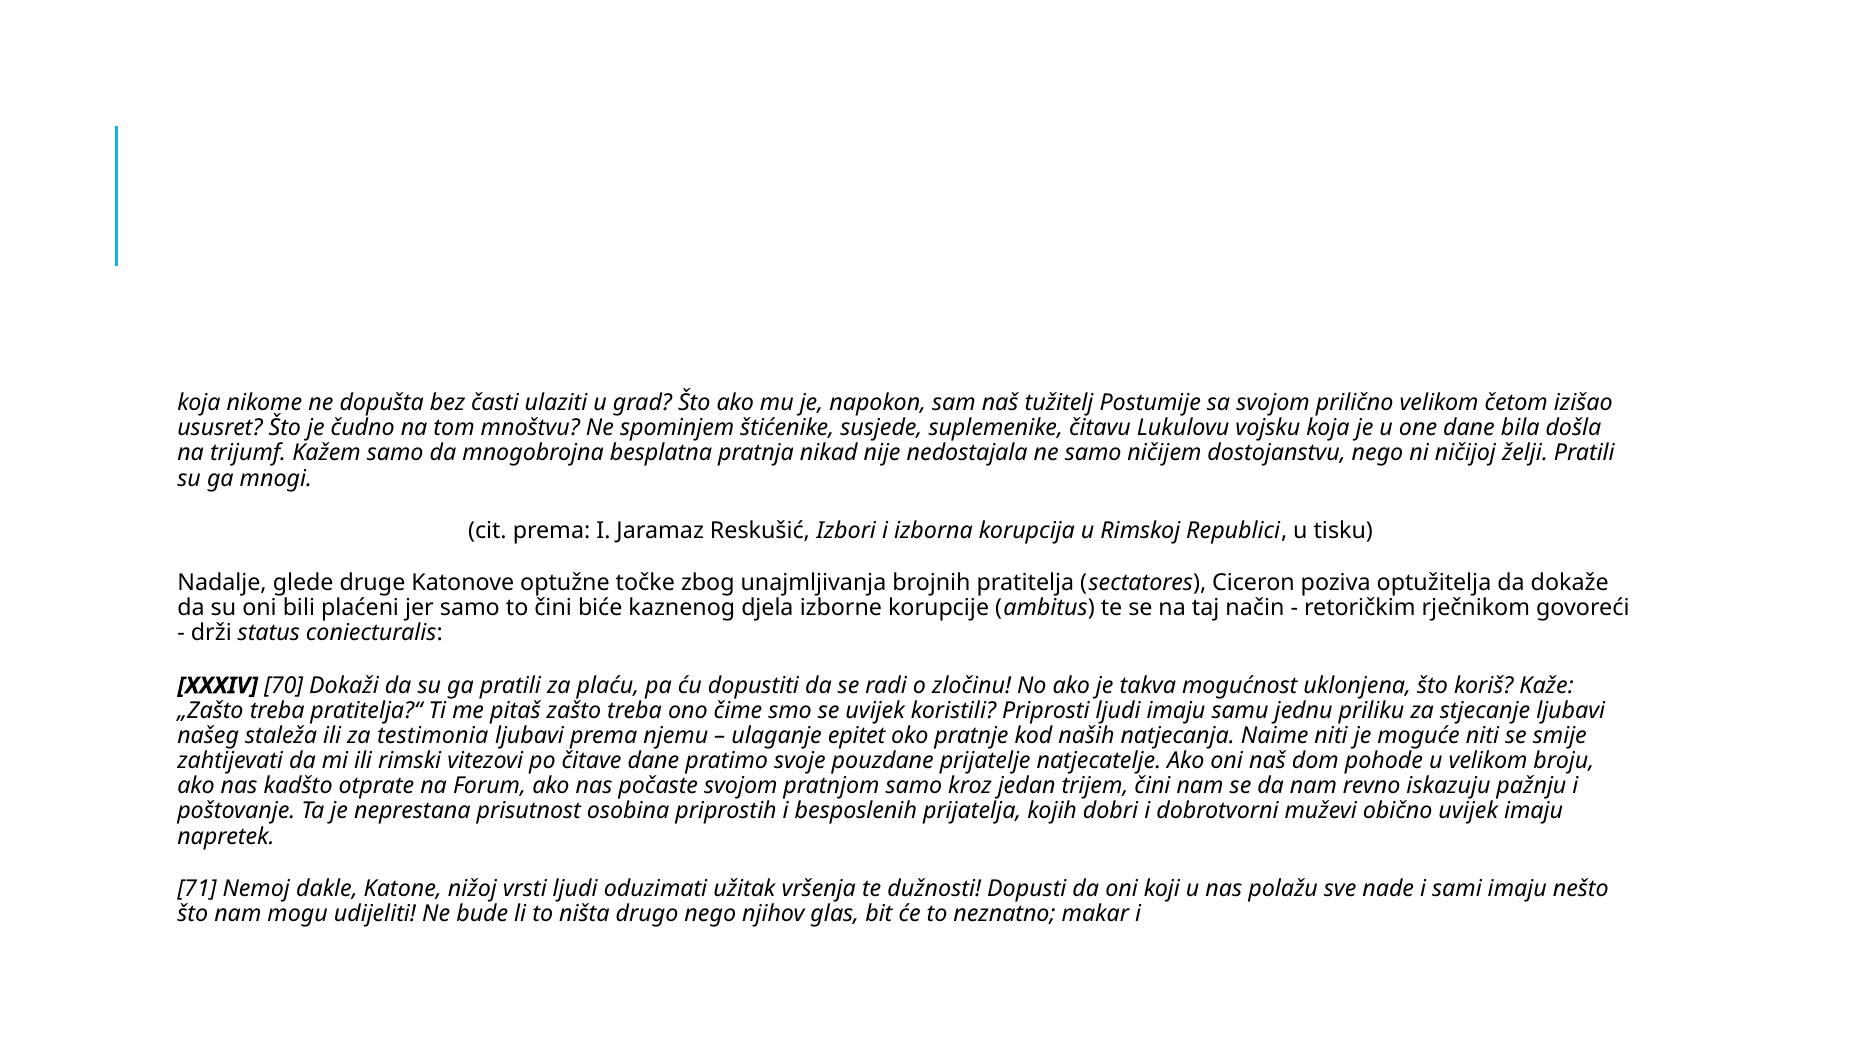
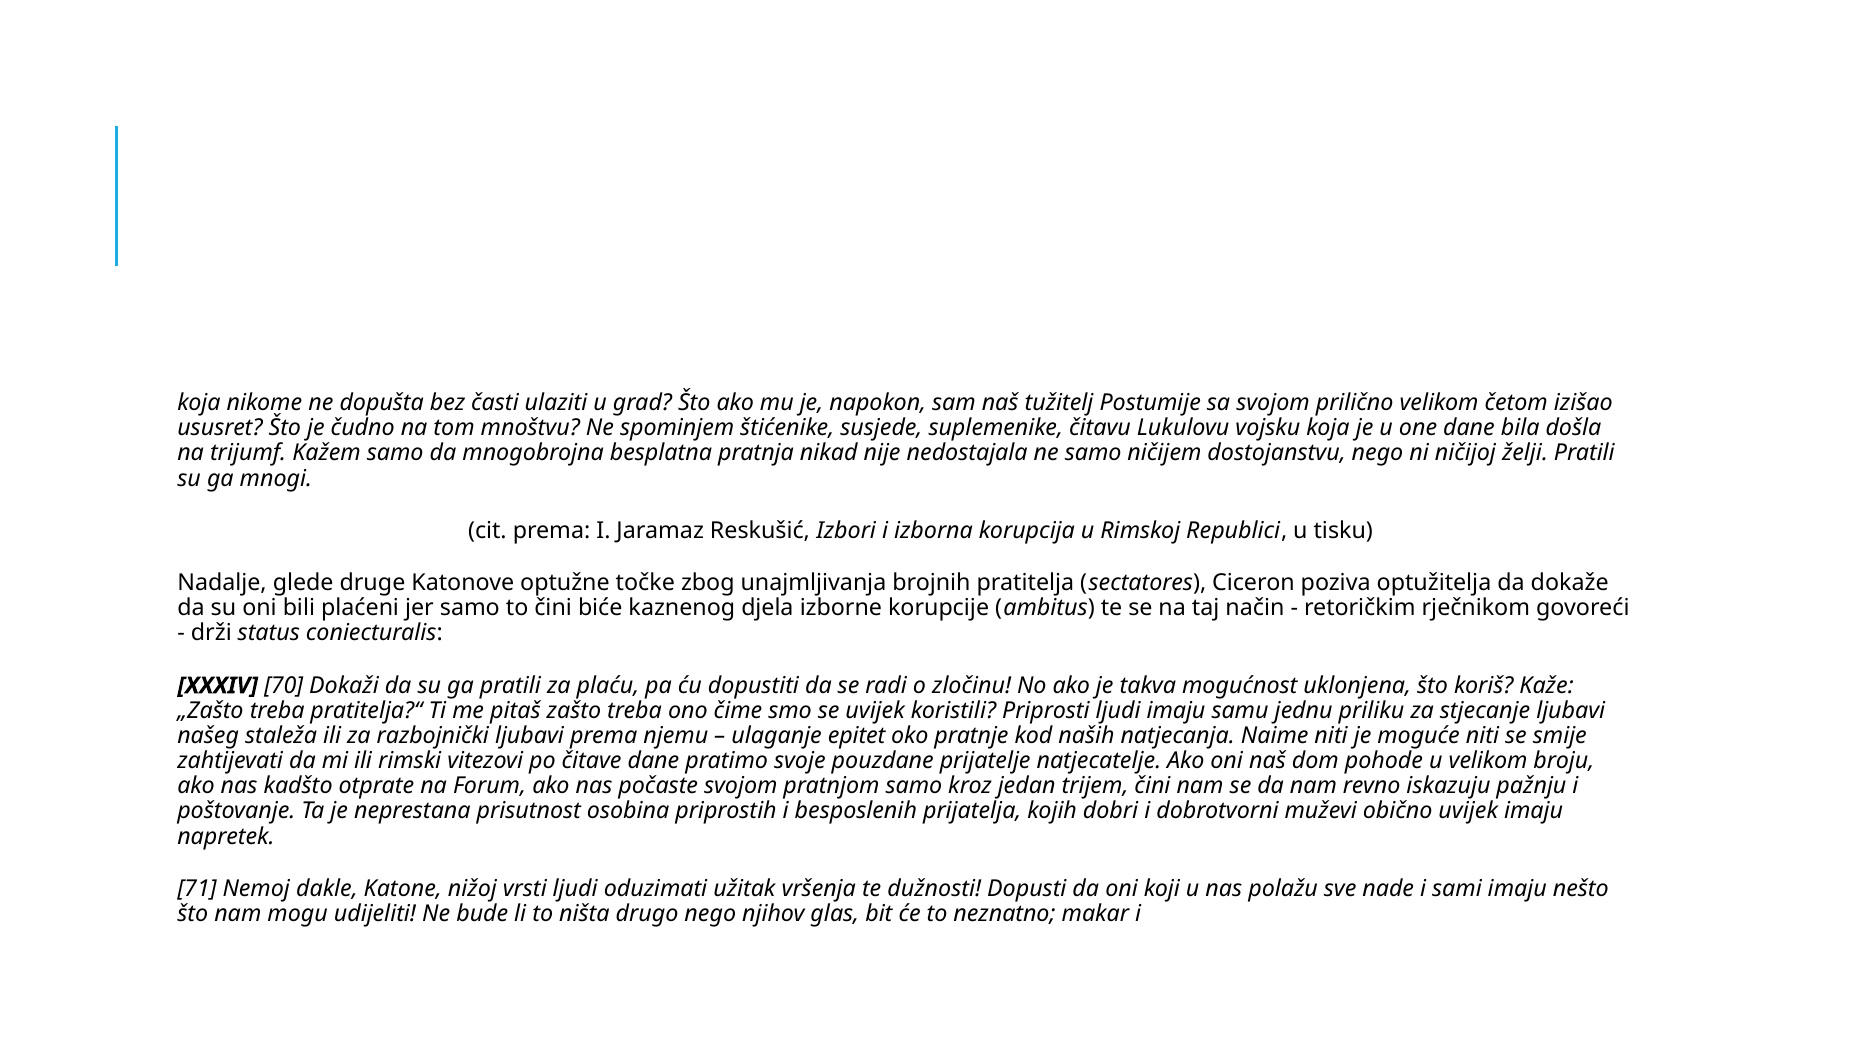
testimonia: testimonia -> razbojnički
